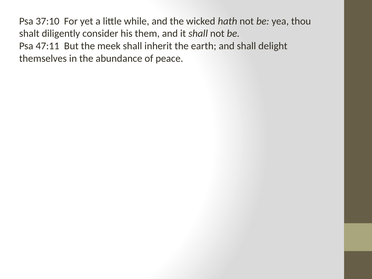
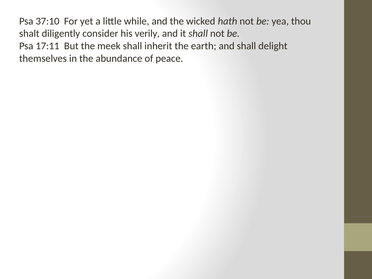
them: them -> verily
47:11: 47:11 -> 17:11
